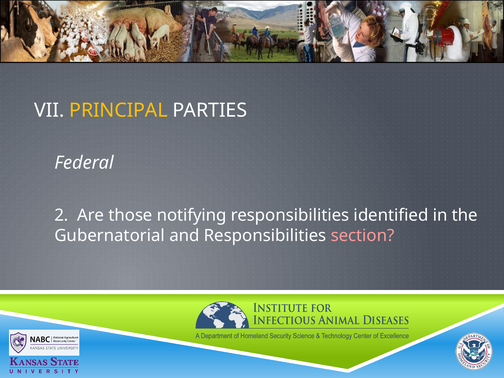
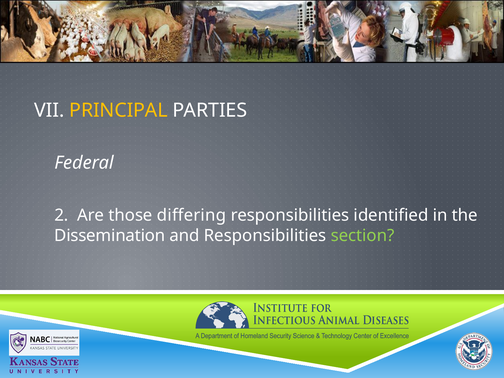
notifying: notifying -> differing
Gubernatorial: Gubernatorial -> Dissemination
section colour: pink -> light green
